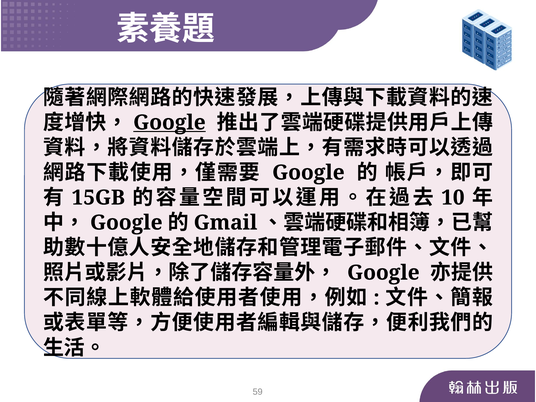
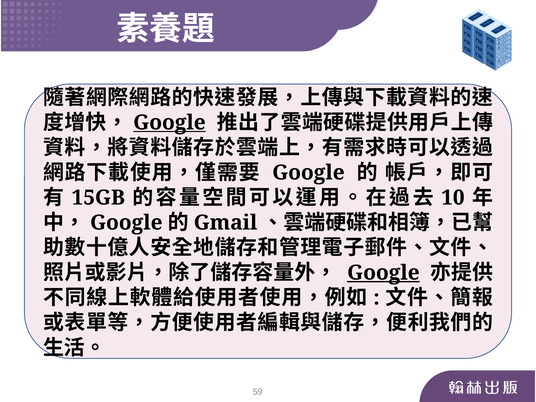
Google at (383, 273) underline: none -> present
